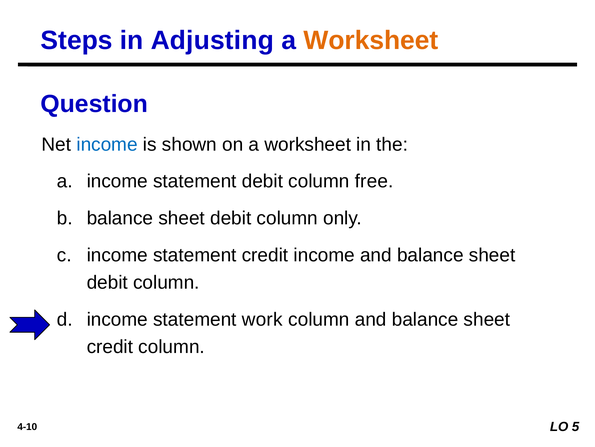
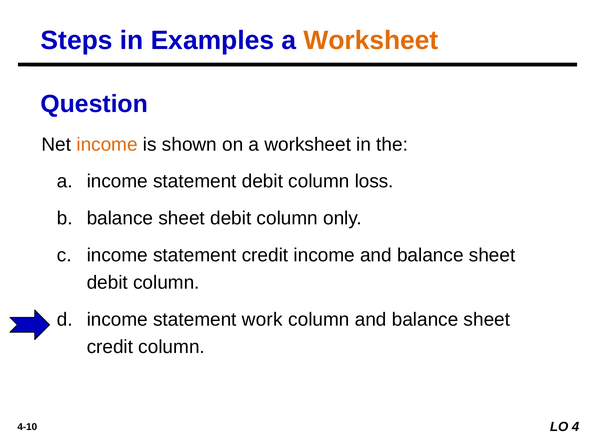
Adjusting: Adjusting -> Examples
income at (107, 144) colour: blue -> orange
free: free -> loss
5: 5 -> 4
